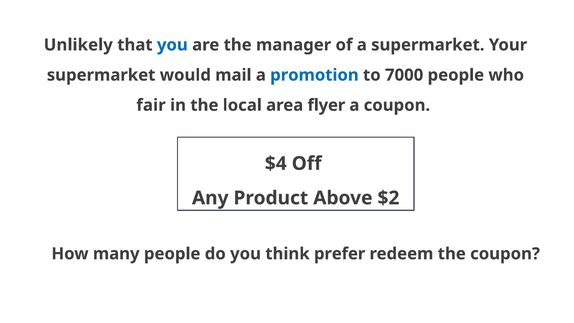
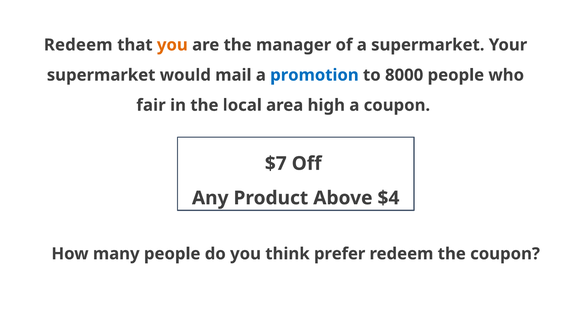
Unlikely at (78, 45): Unlikely -> Redeem
you at (172, 45) colour: blue -> orange
7000: 7000 -> 8000
flyer: flyer -> high
$4: $4 -> $7
$2: $2 -> $4
